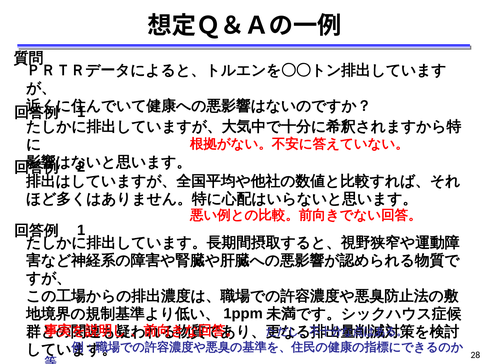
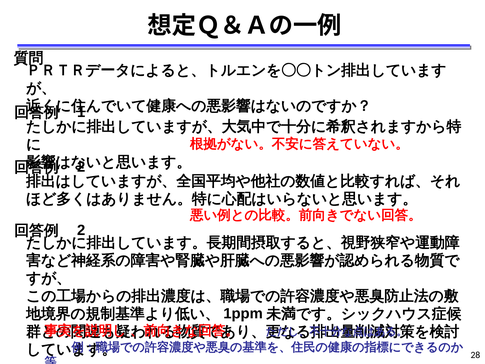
1 at (81, 230): 1 -> 2
